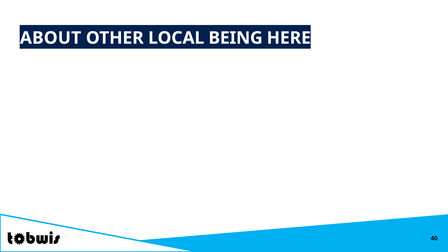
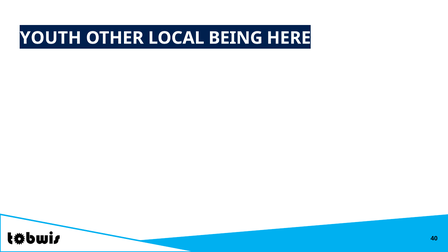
ABOUT: ABOUT -> YOUTH
